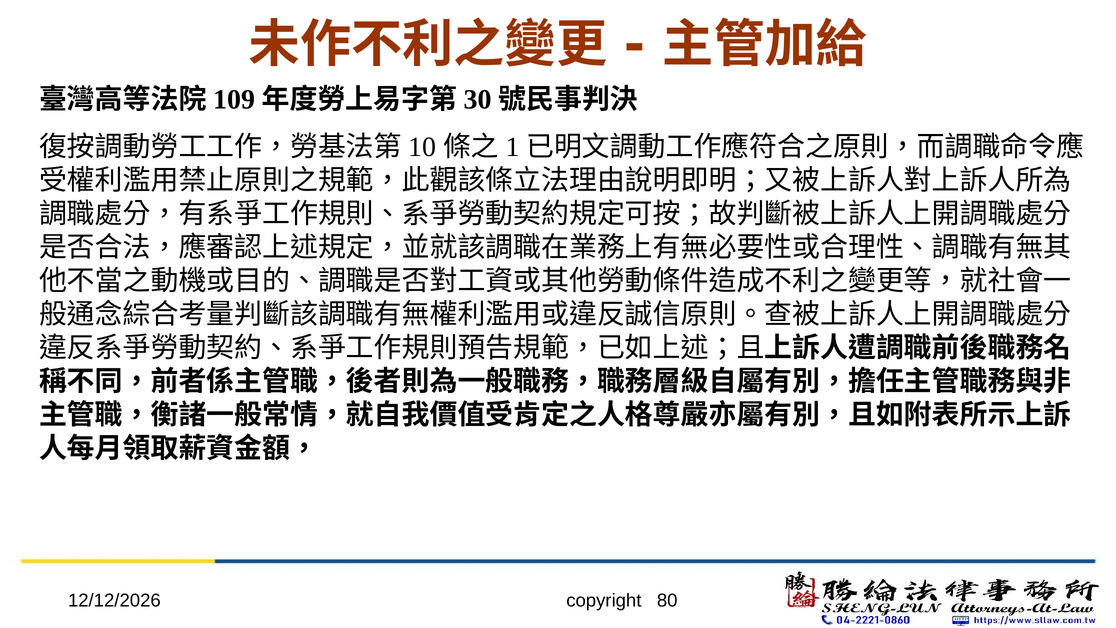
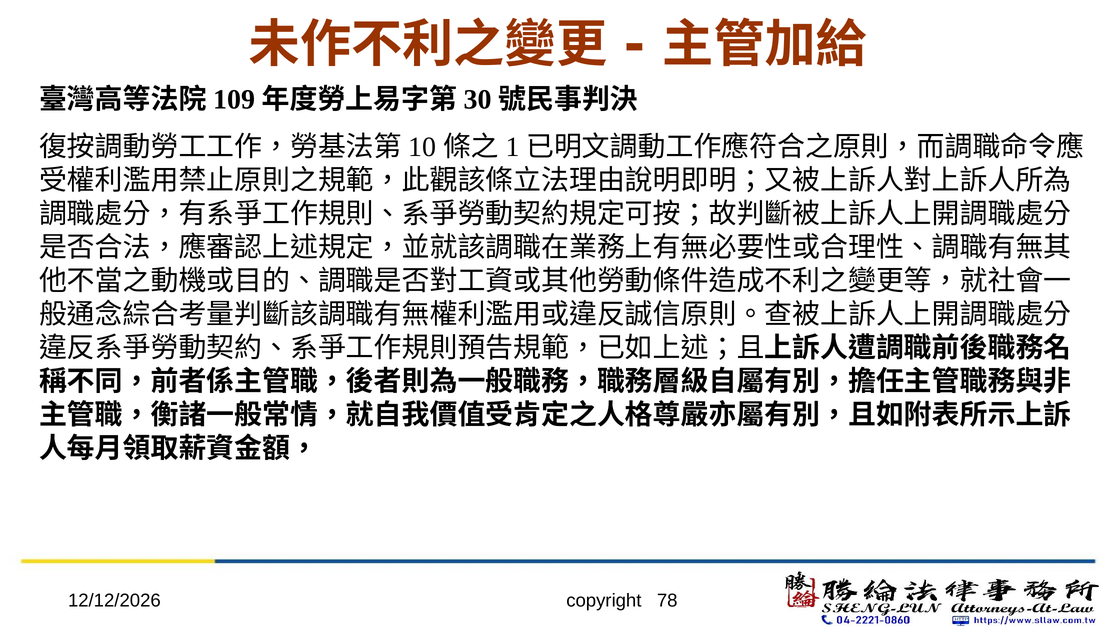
80: 80 -> 78
